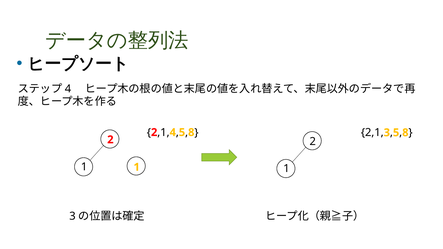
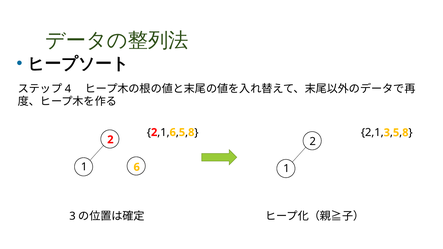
4 at (173, 133): 4 -> 6
1 1: 1 -> 6
